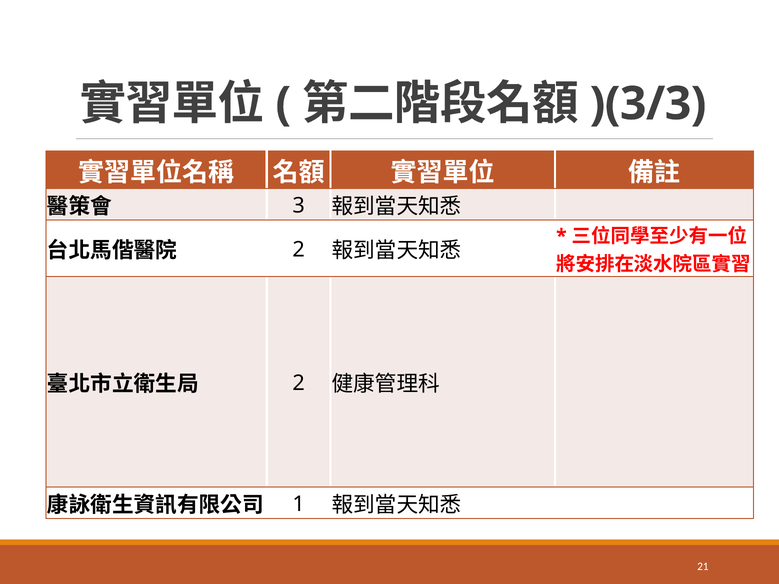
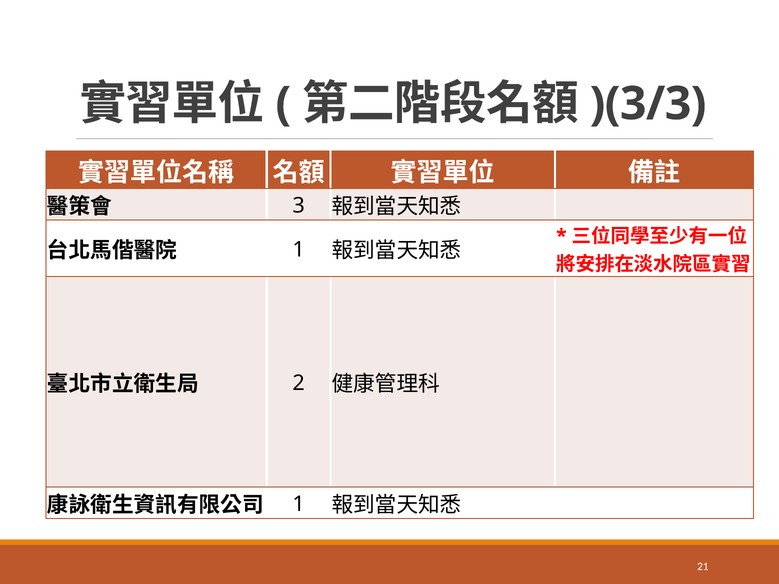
2 at (299, 250): 2 -> 1
